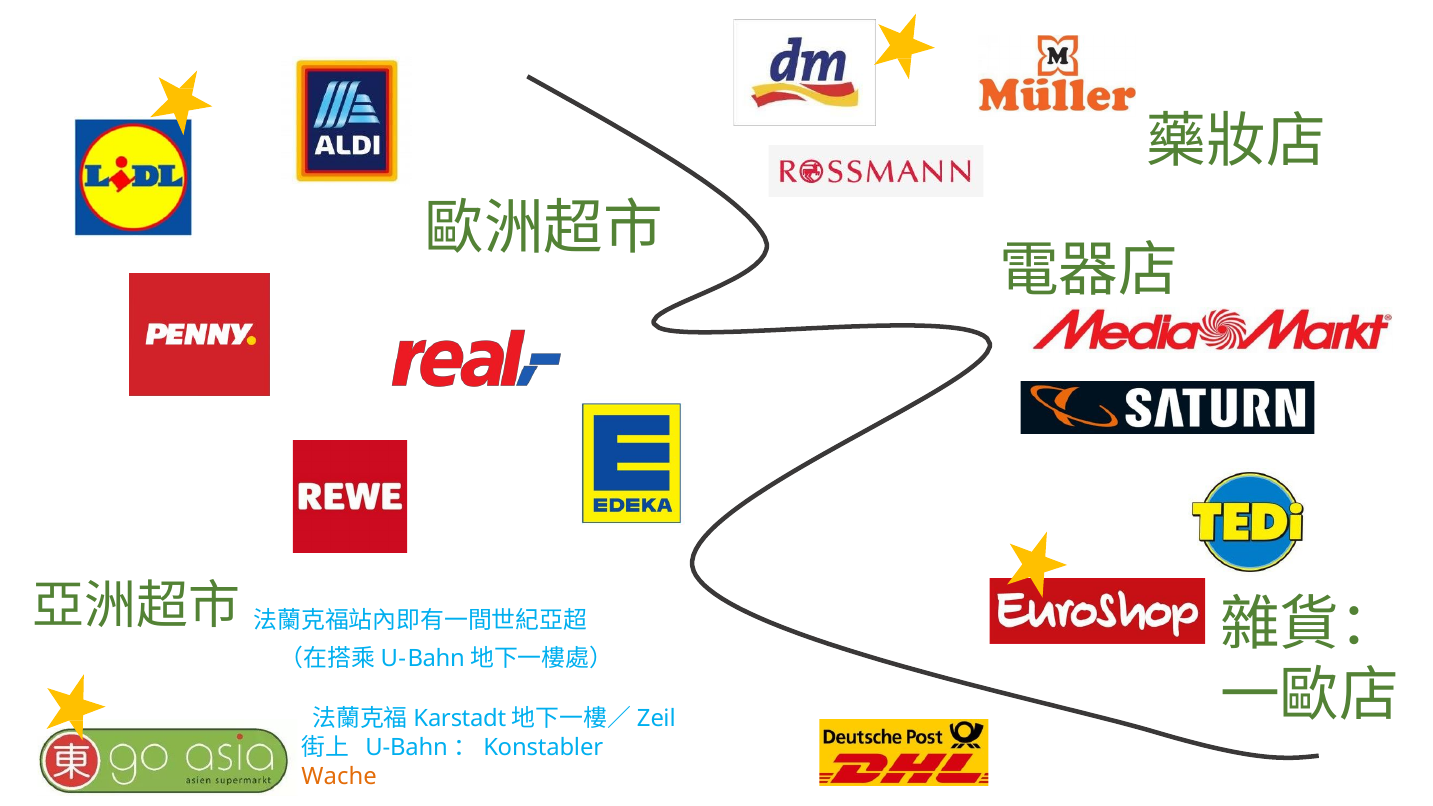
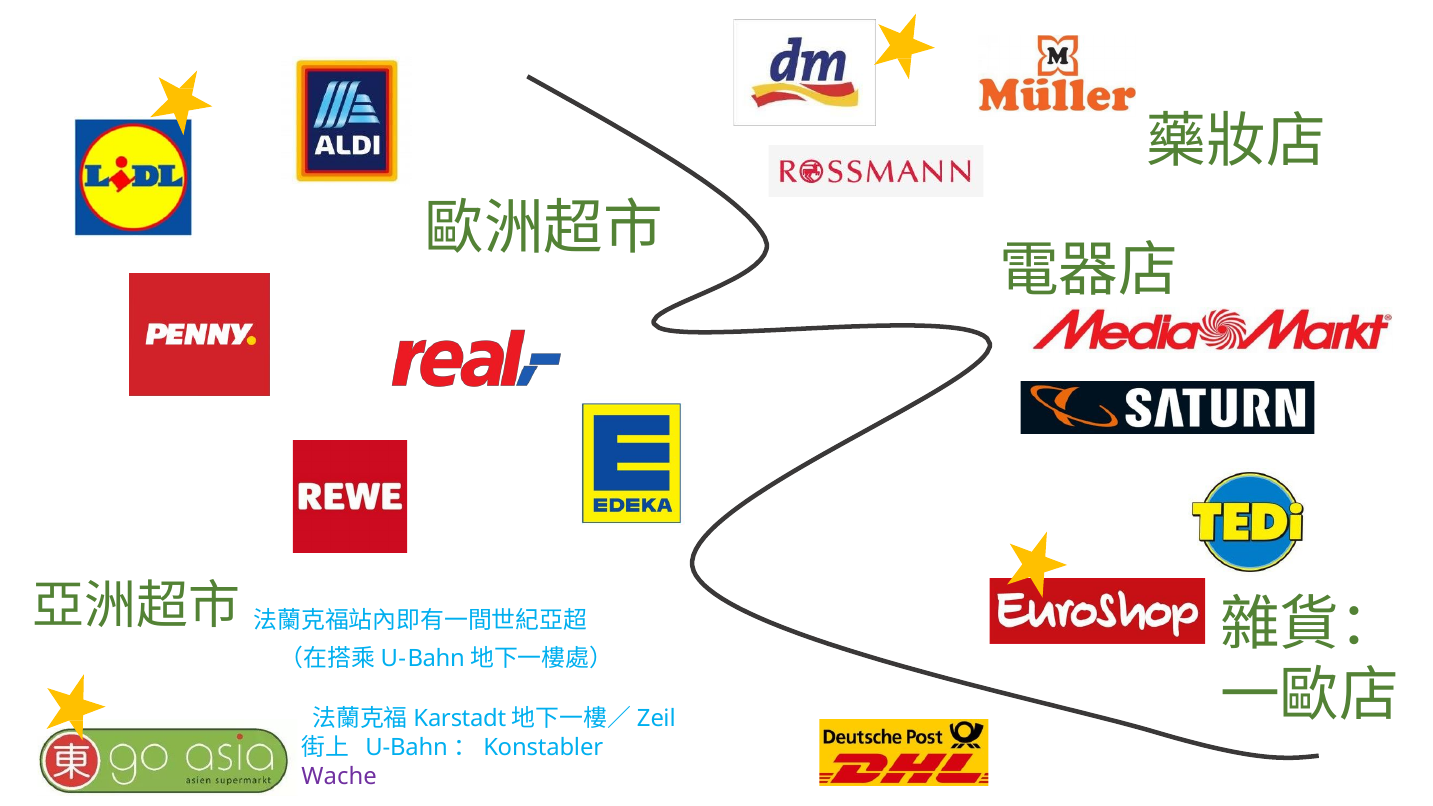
Wache colour: orange -> purple
